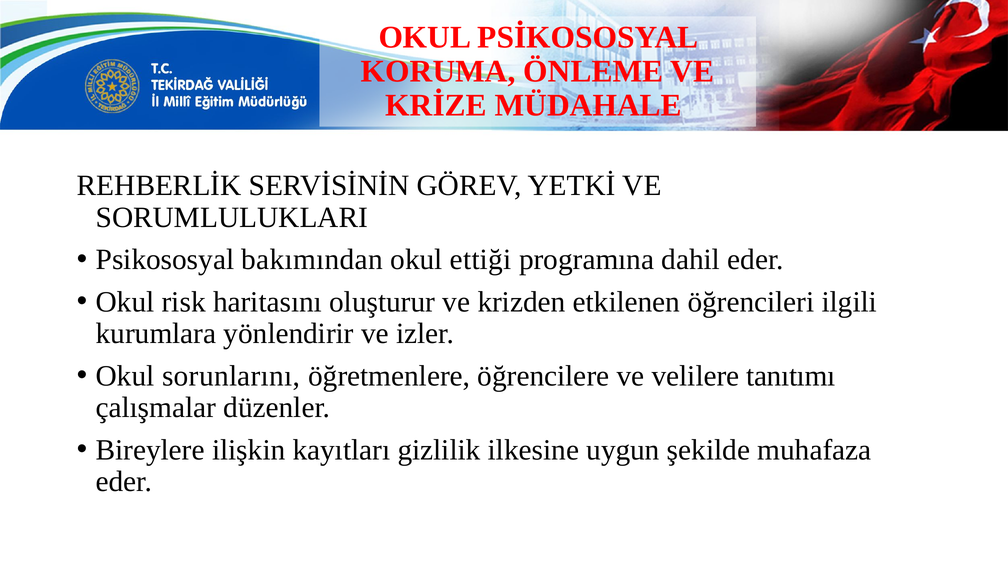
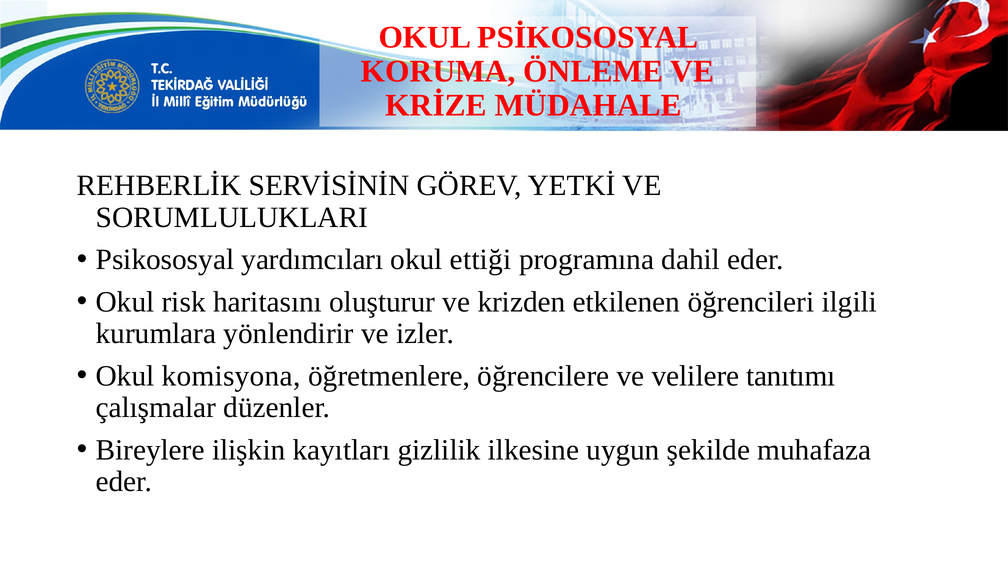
bakımından: bakımından -> yardımcıları
sorunlarını: sorunlarını -> komisyona
